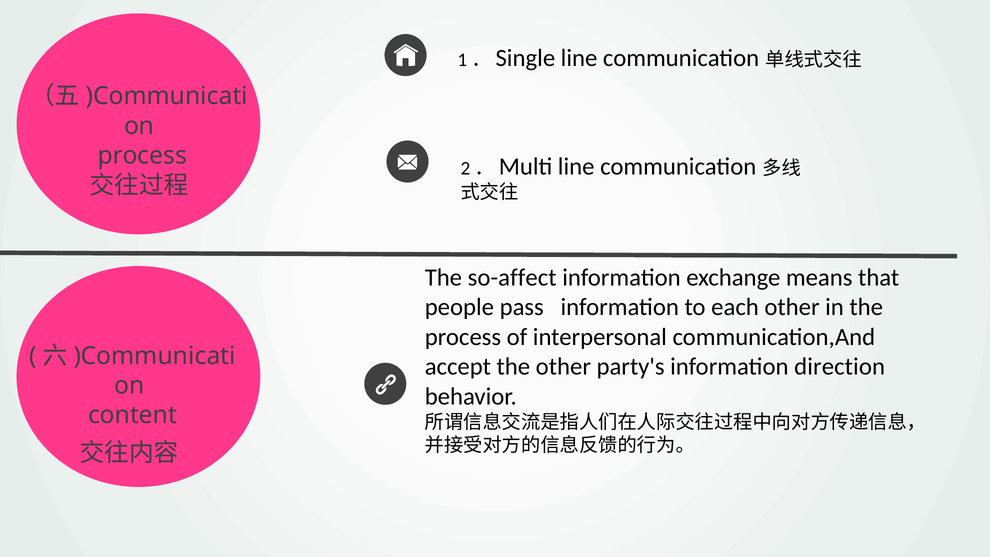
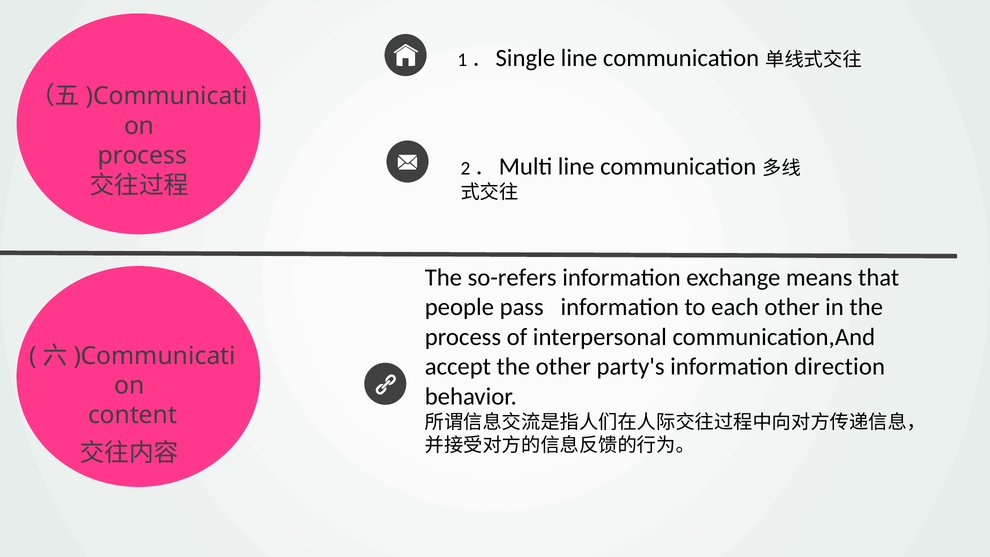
so-affect: so-affect -> so-refers
